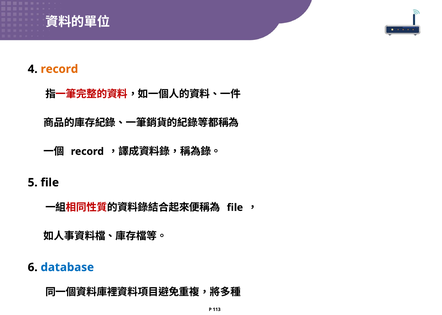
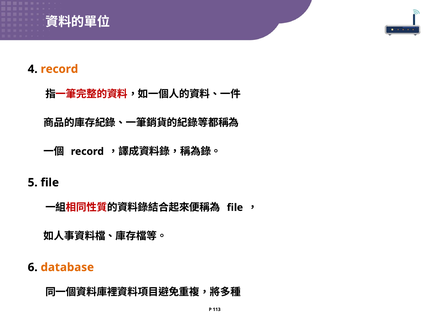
database colour: blue -> orange
